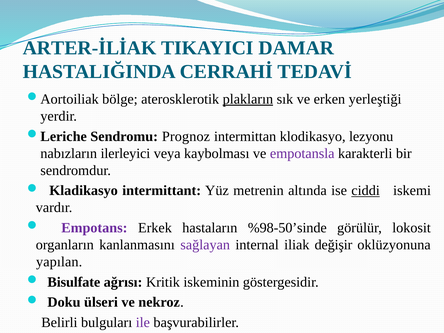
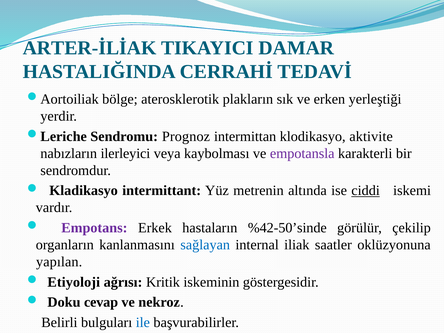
plakların underline: present -> none
lezyonu: lezyonu -> aktivite
%98-50’sinde: %98-50’sinde -> %42-50’sinde
lokosit: lokosit -> çekilip
sağlayan colour: purple -> blue
değişir: değişir -> saatler
Bisulfate: Bisulfate -> Etiyoloji
ülseri: ülseri -> cevap
ile colour: purple -> blue
